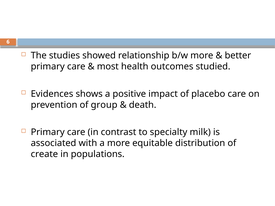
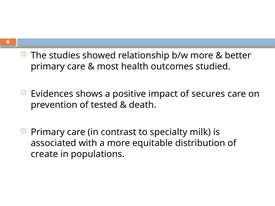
placebo: placebo -> secures
group: group -> tested
